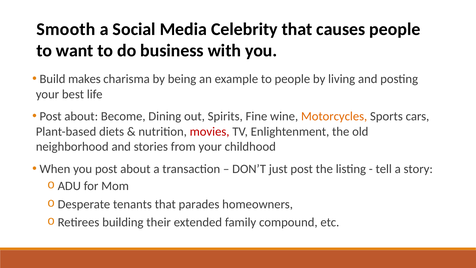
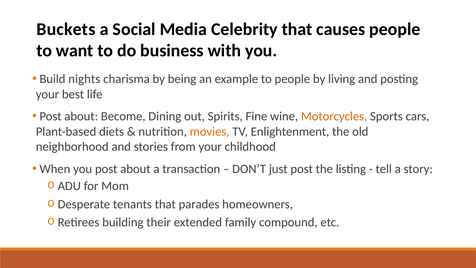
Smooth: Smooth -> Buckets
makes: makes -> nights
movies colour: red -> orange
